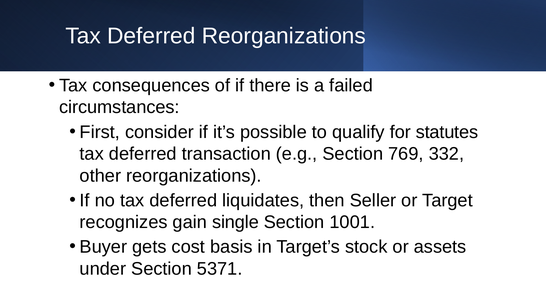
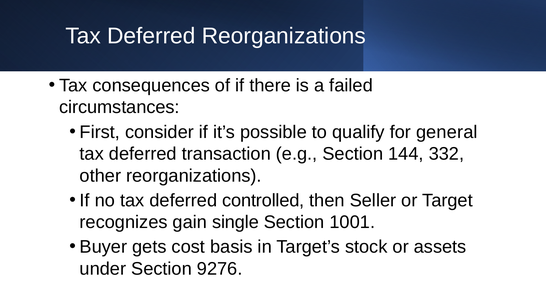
statutes: statutes -> general
769: 769 -> 144
liquidates: liquidates -> controlled
5371: 5371 -> 9276
